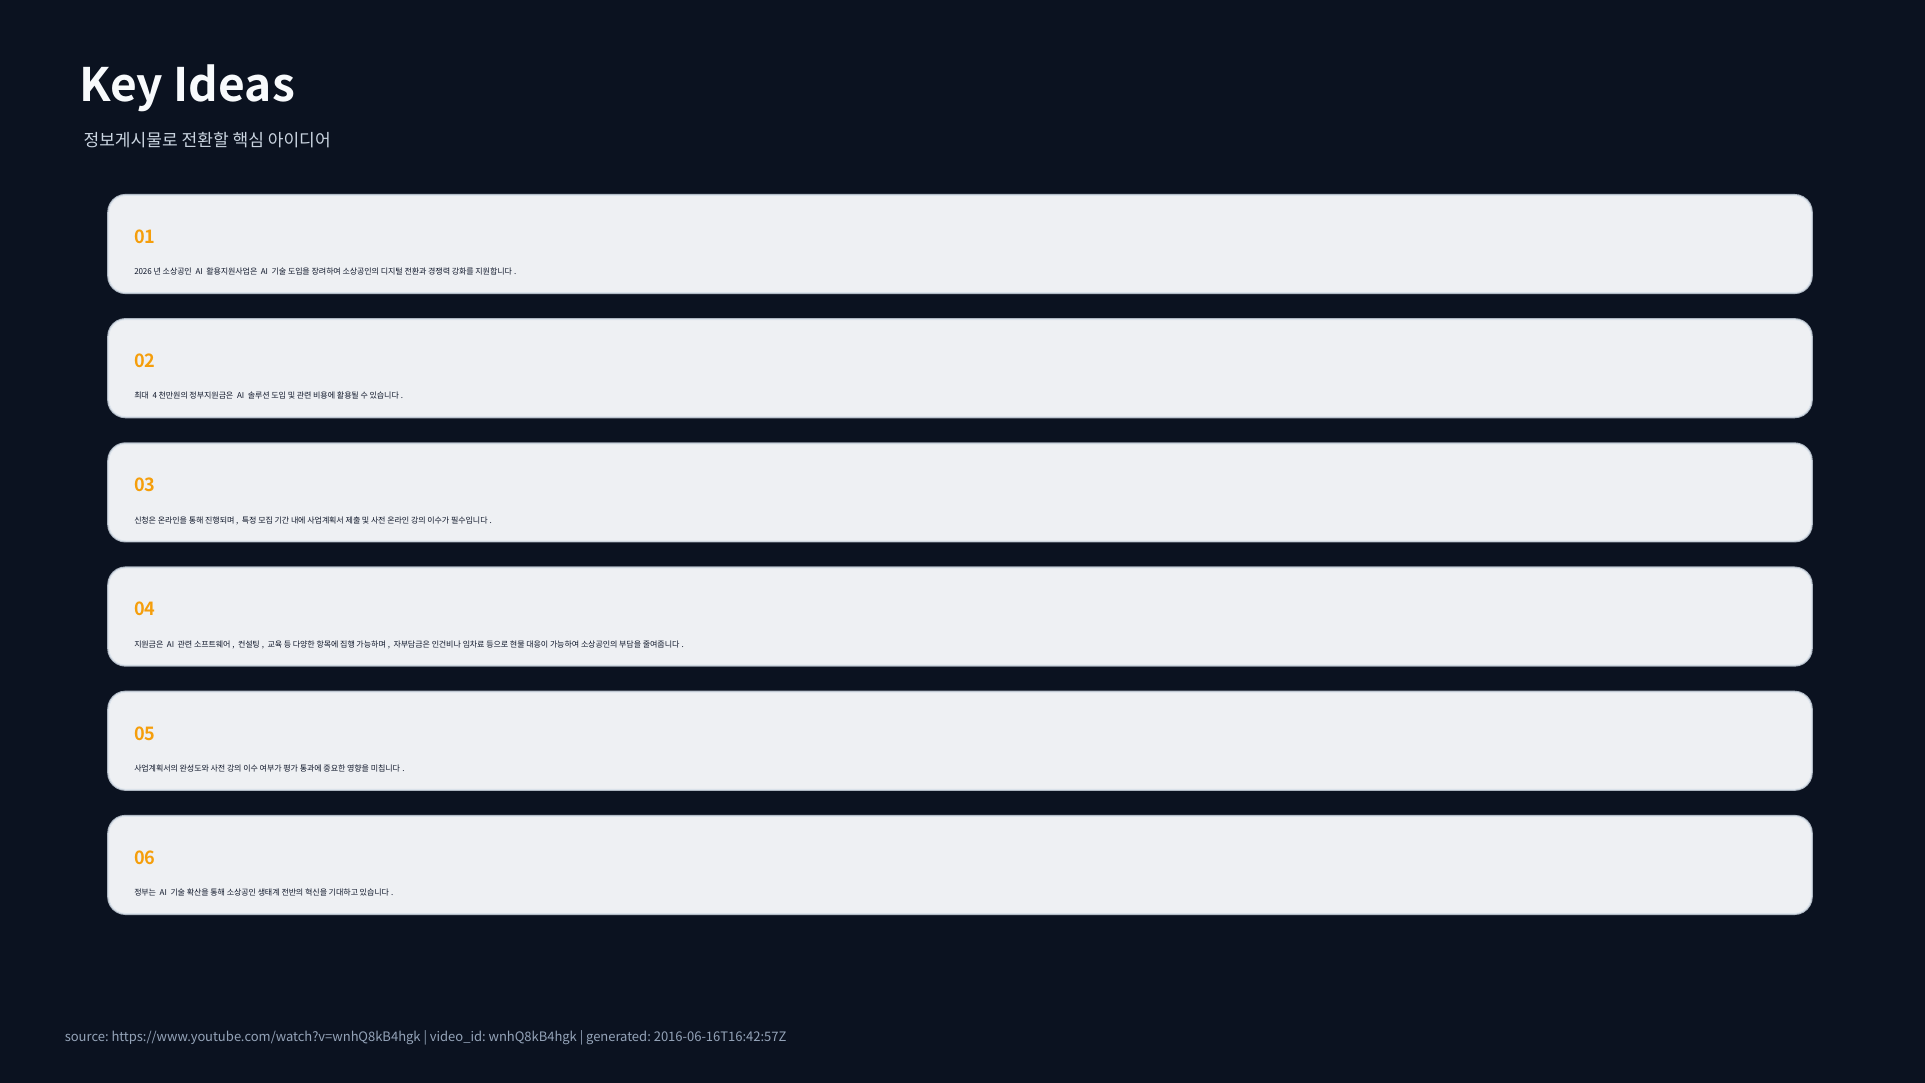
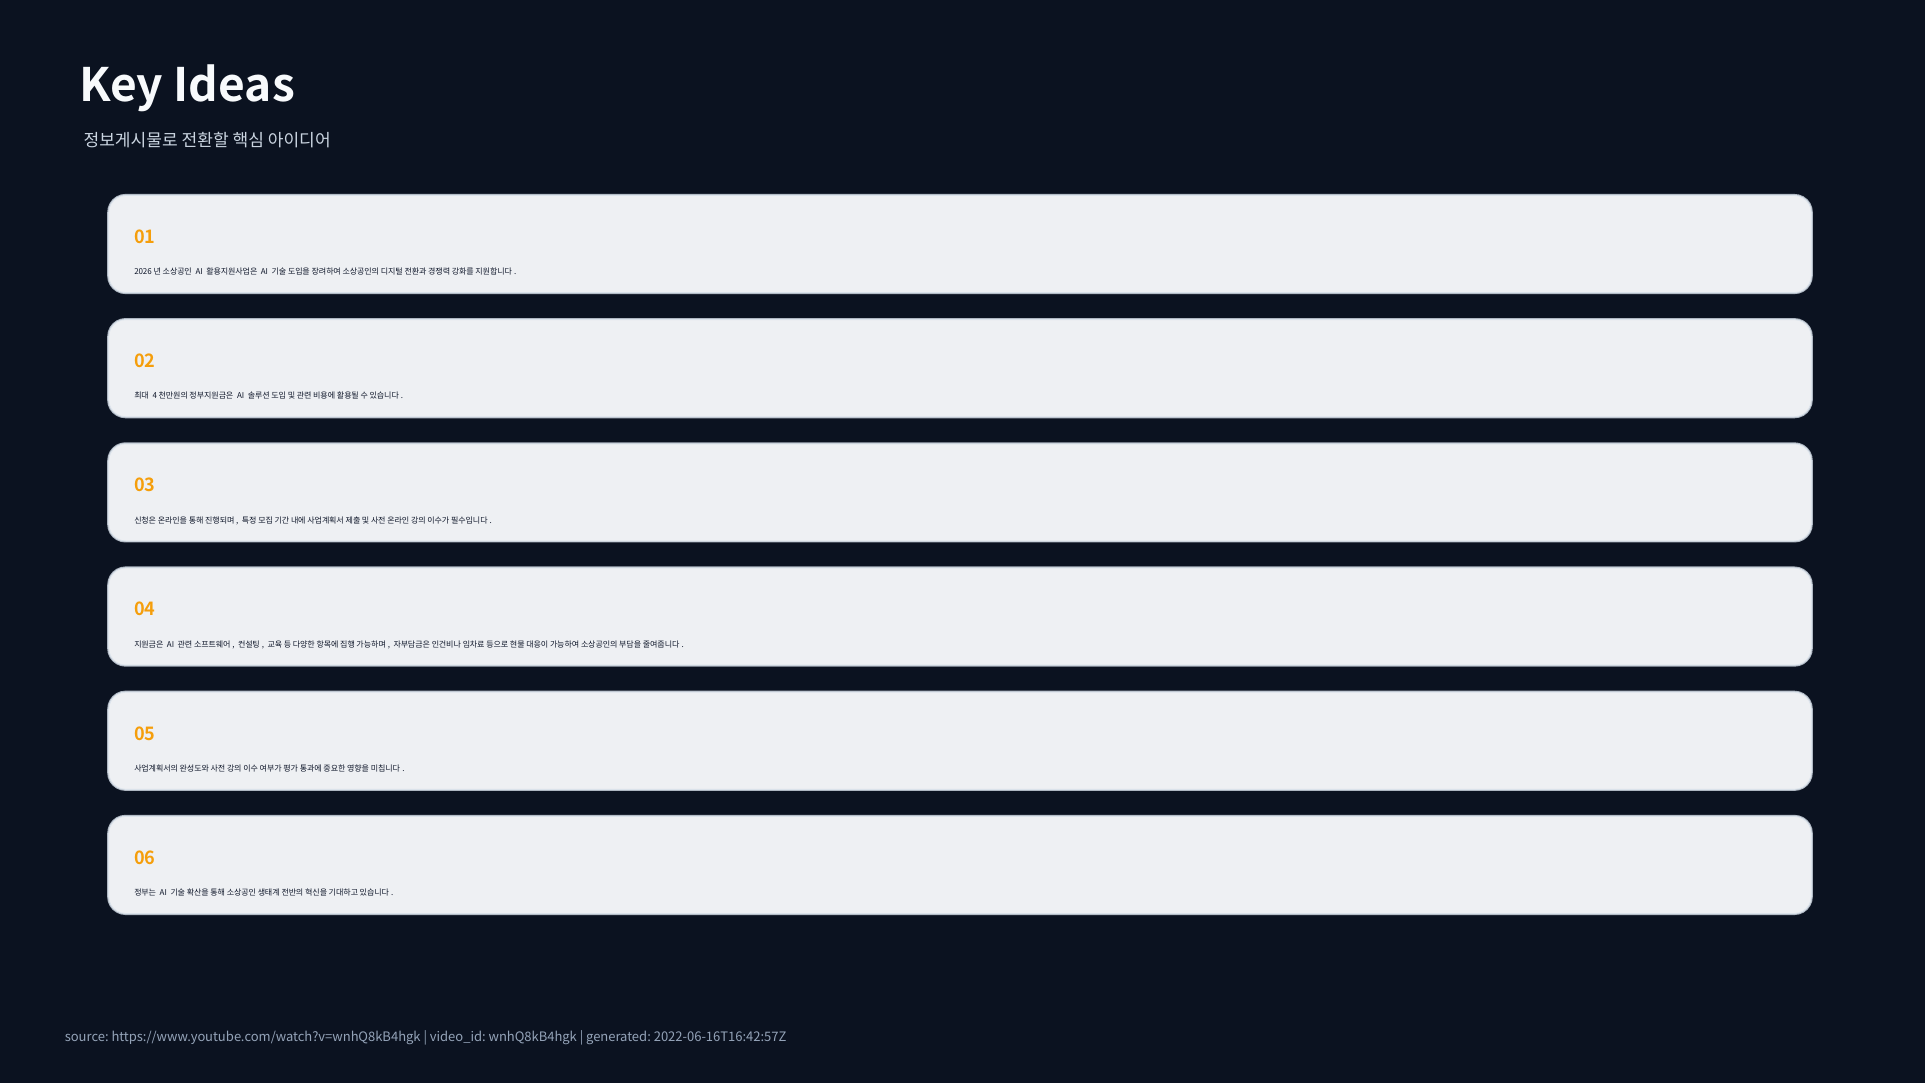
2016-06-16T16:42:57Z: 2016-06-16T16:42:57Z -> 2022-06-16T16:42:57Z
